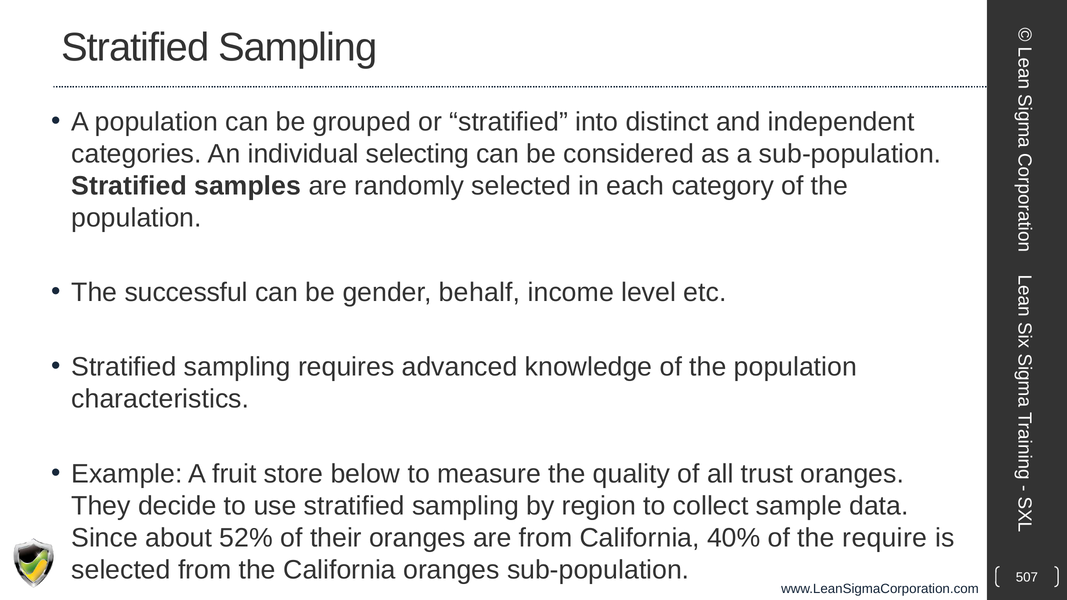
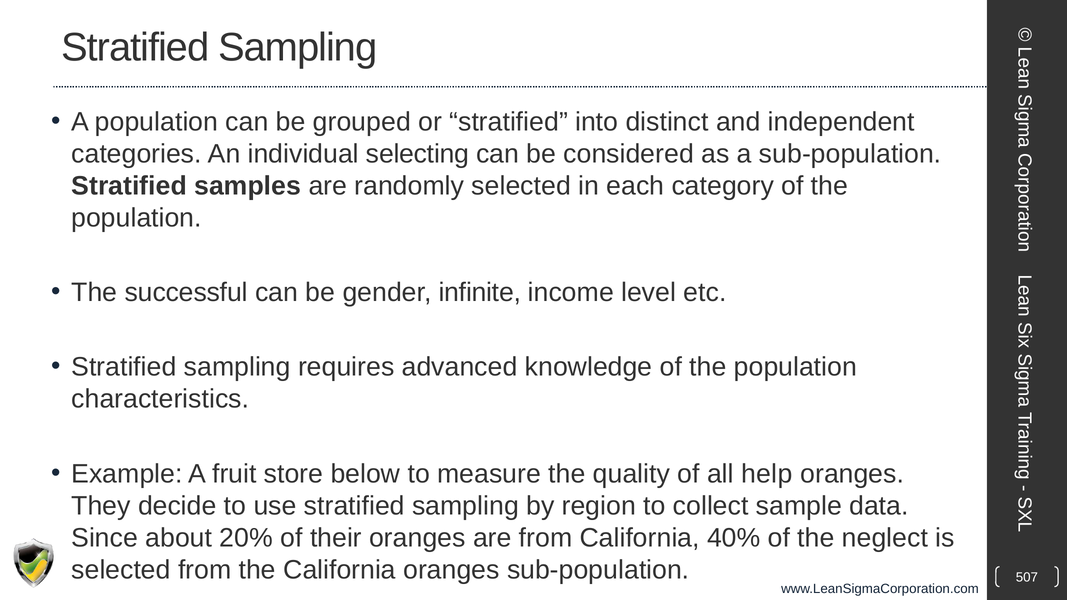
behalf: behalf -> infinite
trust: trust -> help
52%: 52% -> 20%
require: require -> neglect
